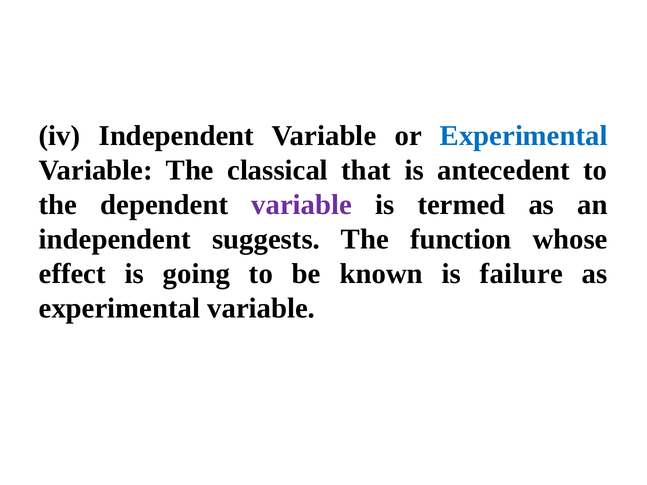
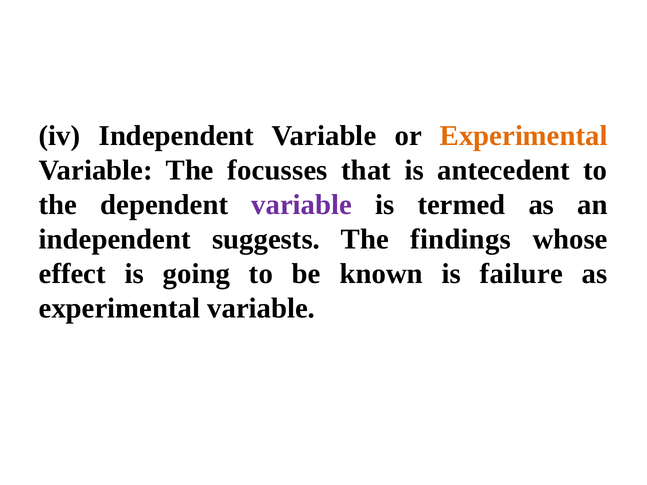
Experimental at (524, 136) colour: blue -> orange
classical: classical -> focusses
function: function -> findings
